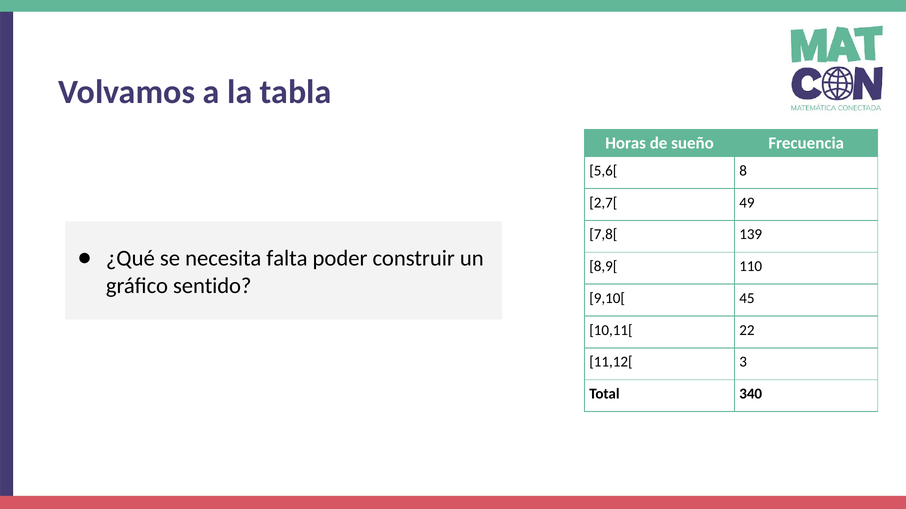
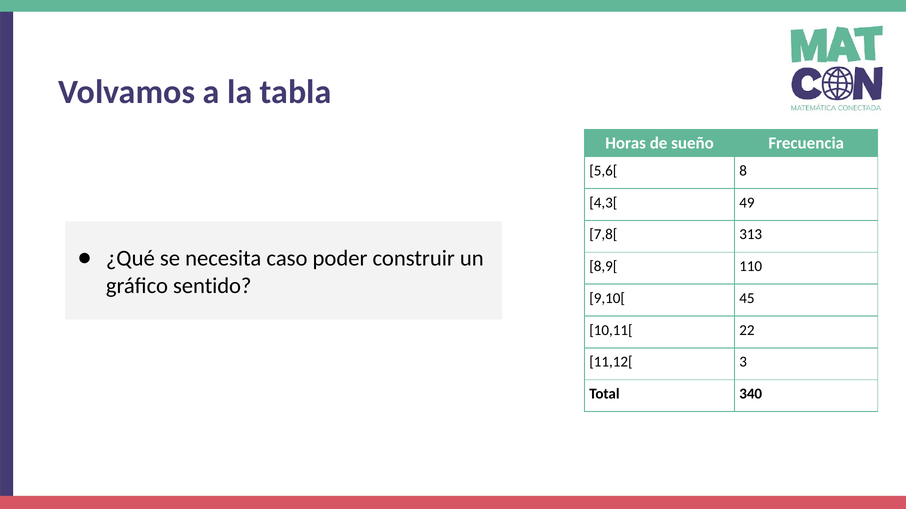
2,7[: 2,7[ -> 4,3[
139: 139 -> 313
falta: falta -> caso
